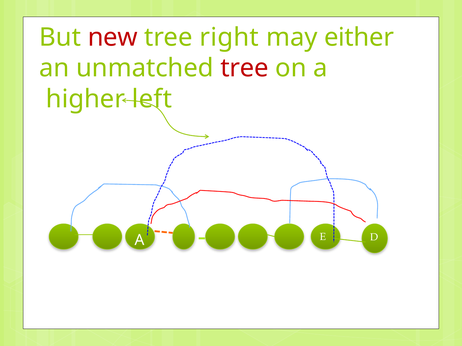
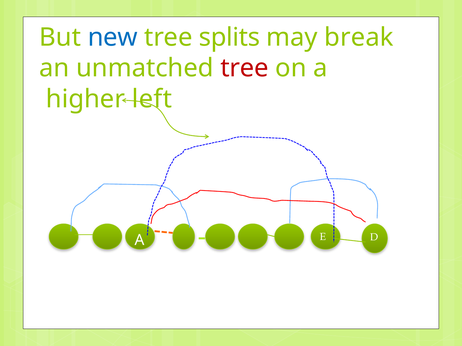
new colour: red -> blue
right: right -> splits
either: either -> break
